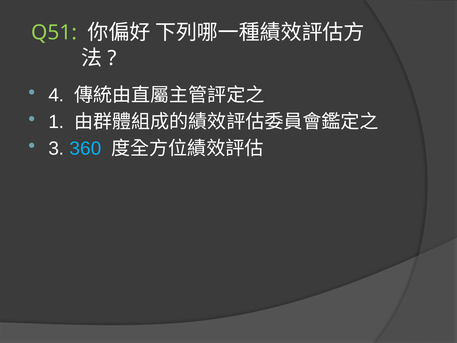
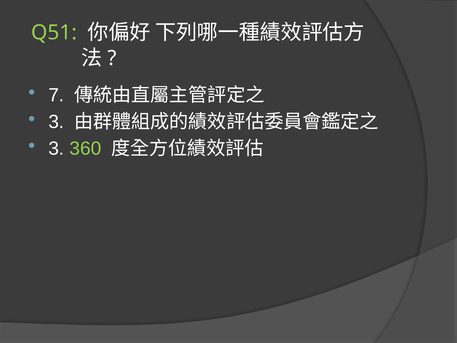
4: 4 -> 7
1 at (56, 122): 1 -> 3
360 colour: light blue -> light green
